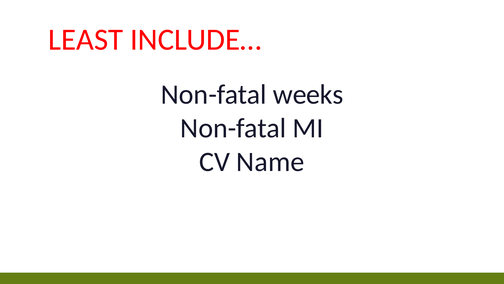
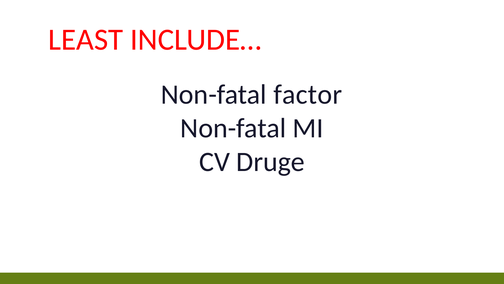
weeks: weeks -> factor
Name: Name -> Druge
